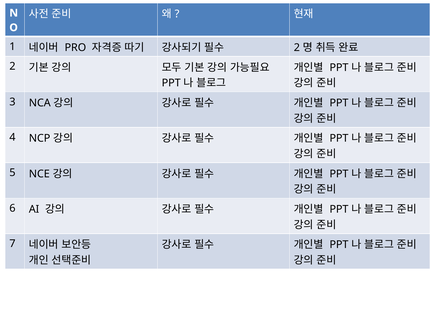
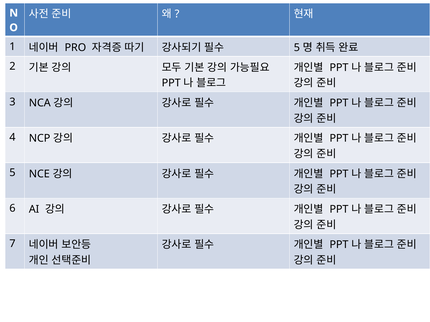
2 at (297, 48): 2 -> 5
